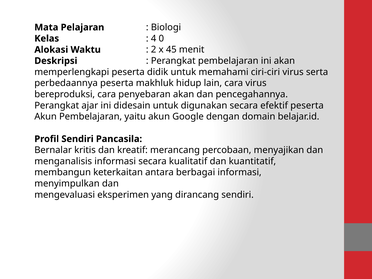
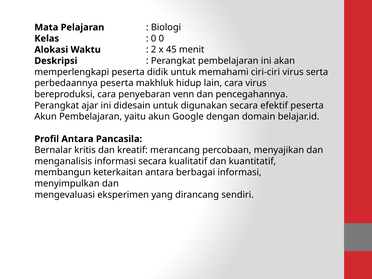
4 at (154, 39): 4 -> 0
penyebaran akan: akan -> venn
Profil Sendiri: Sendiri -> Antara
